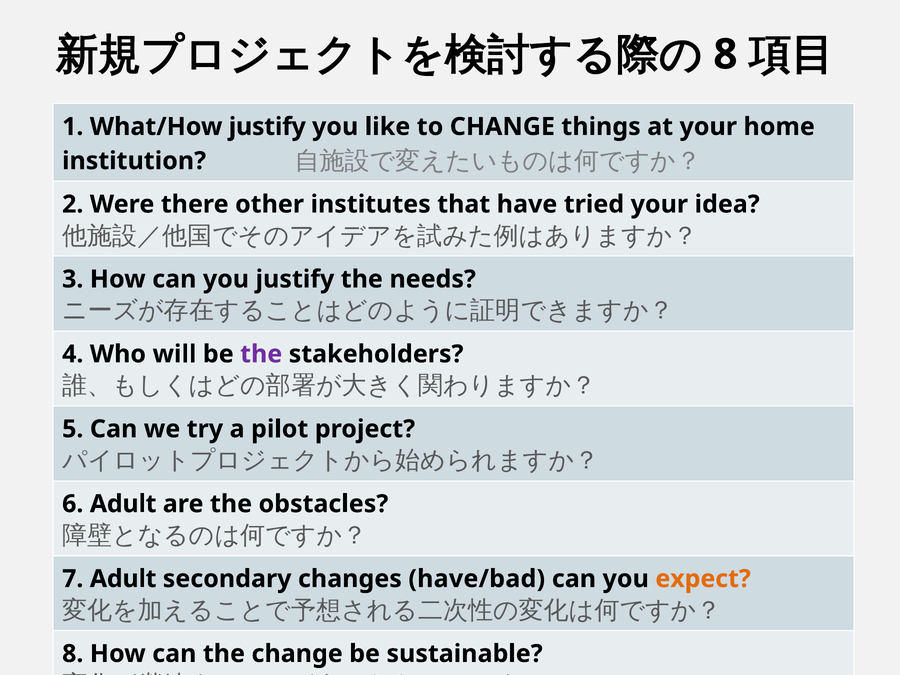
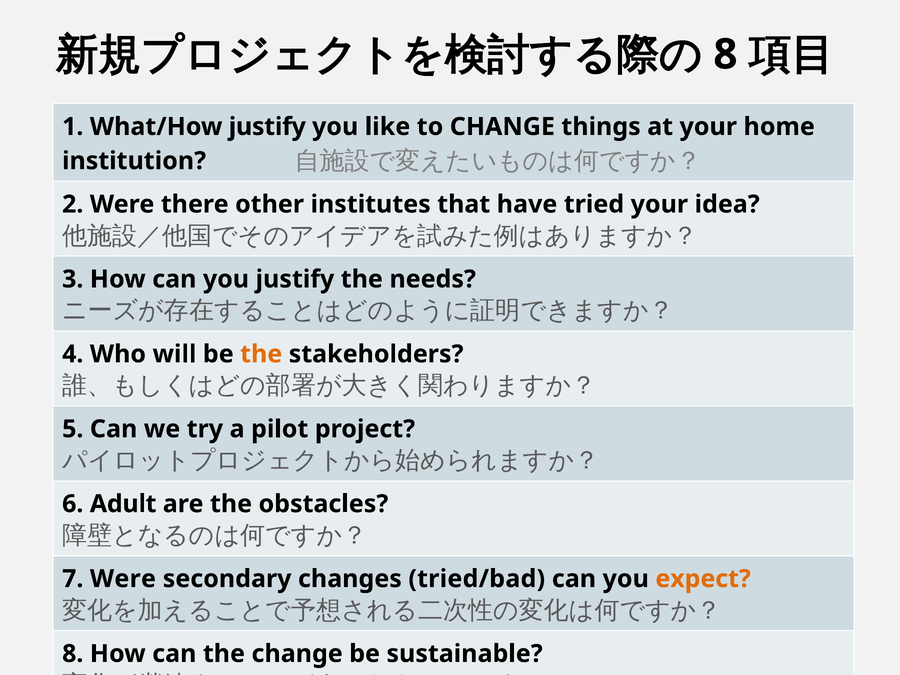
the at (261, 354) colour: purple -> orange
7 Adult: Adult -> Were
have/bad: have/bad -> tried/bad
